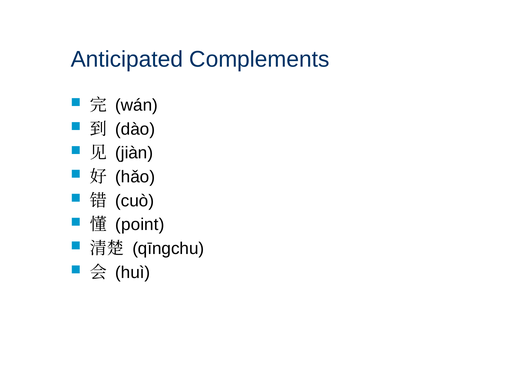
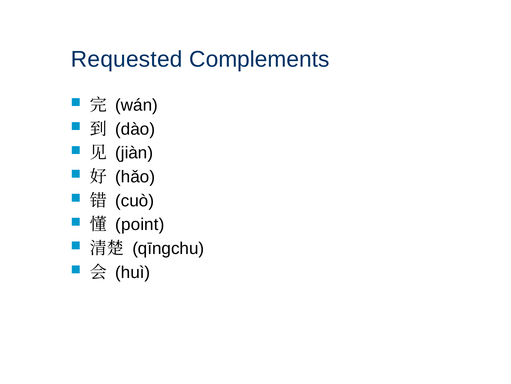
Anticipated: Anticipated -> Requested
